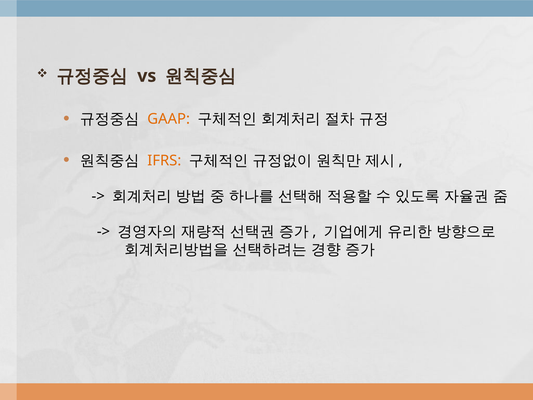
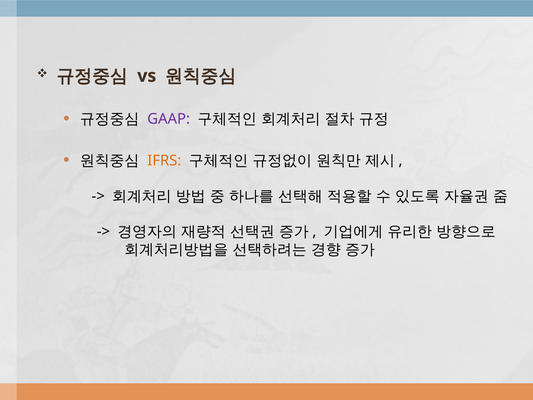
GAAP colour: orange -> purple
